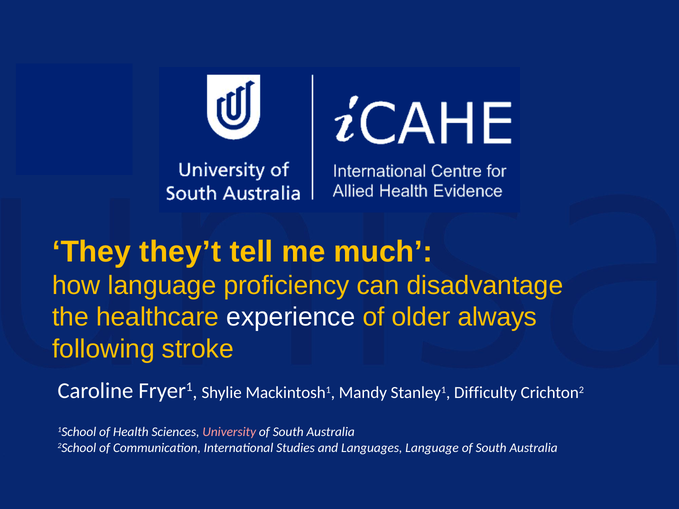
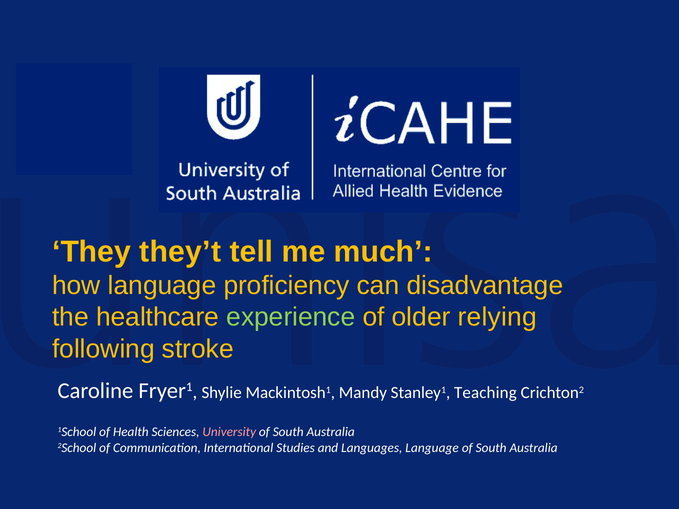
experience colour: white -> light green
always: always -> relying
Difficulty: Difficulty -> Teaching
